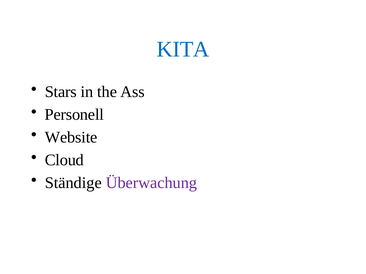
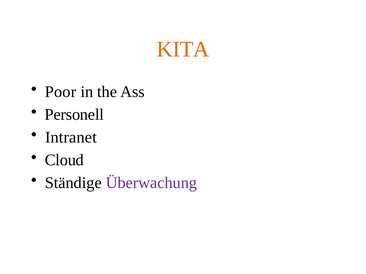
KITA colour: blue -> orange
Stars: Stars -> Poor
Website: Website -> Intranet
